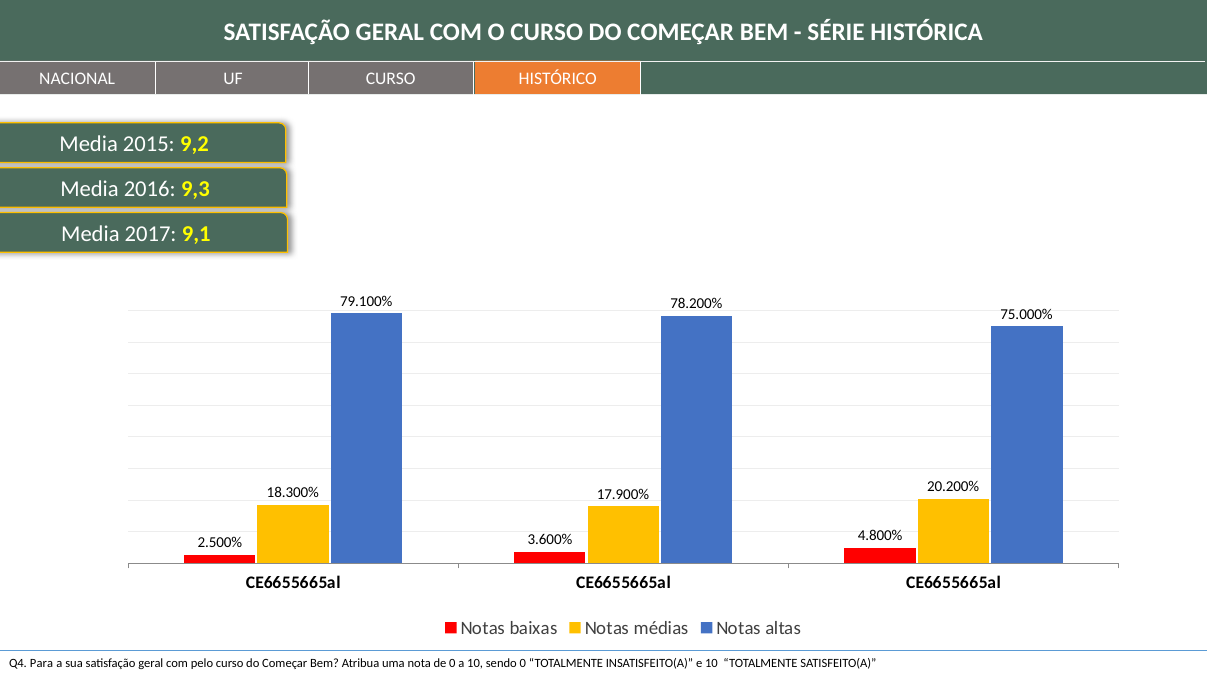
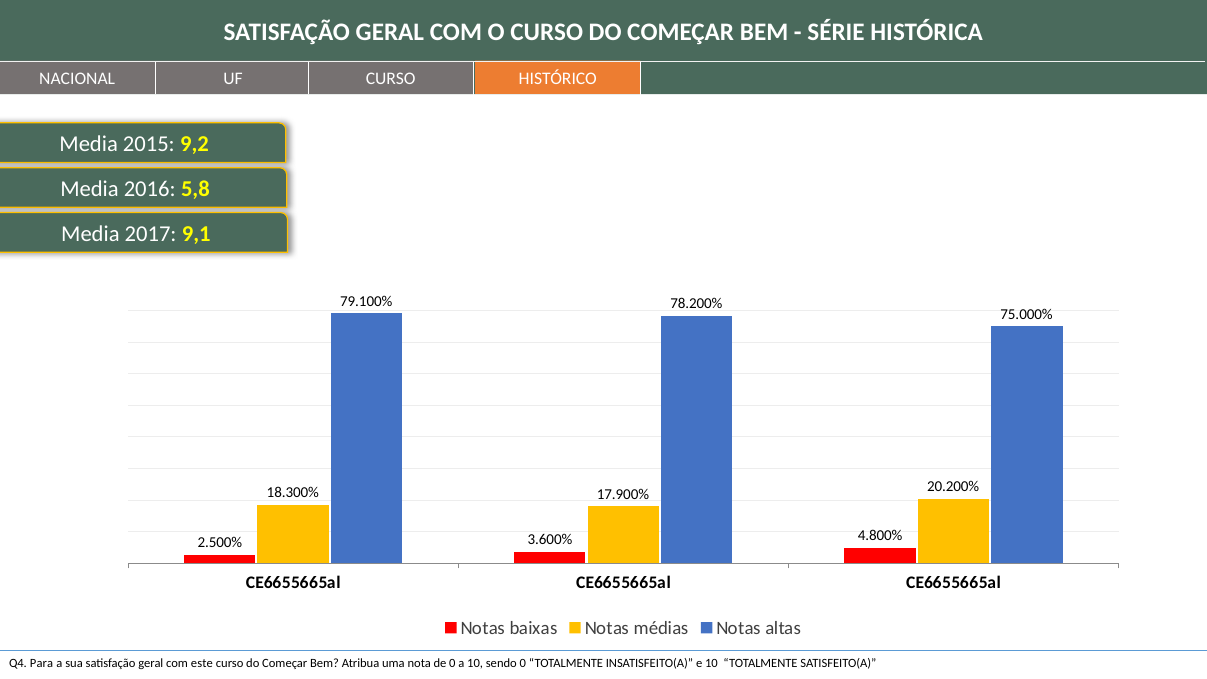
9,3: 9,3 -> 5,8
pelo: pelo -> este
